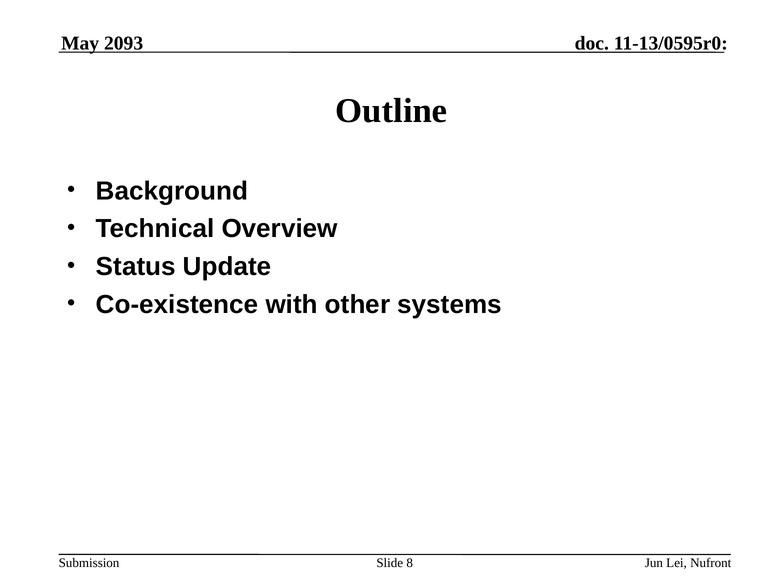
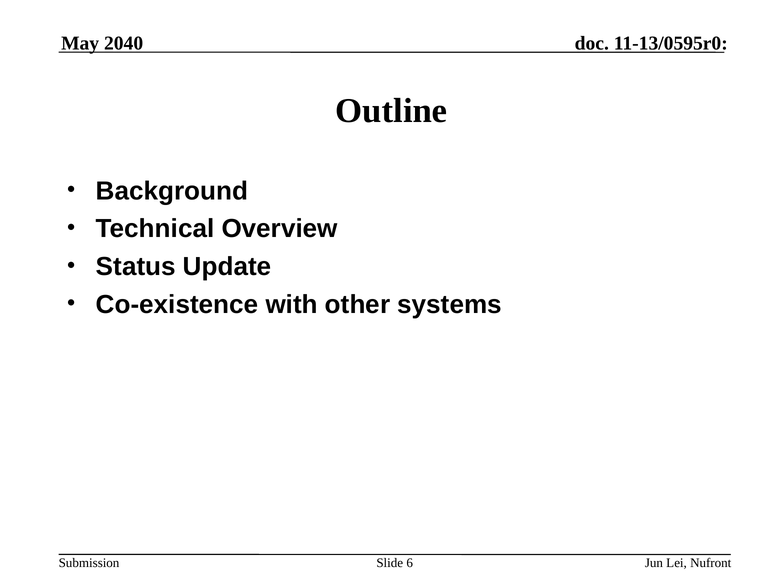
2093: 2093 -> 2040
8: 8 -> 6
